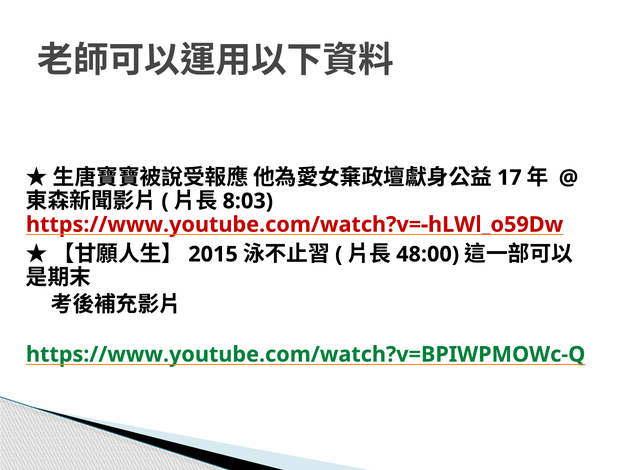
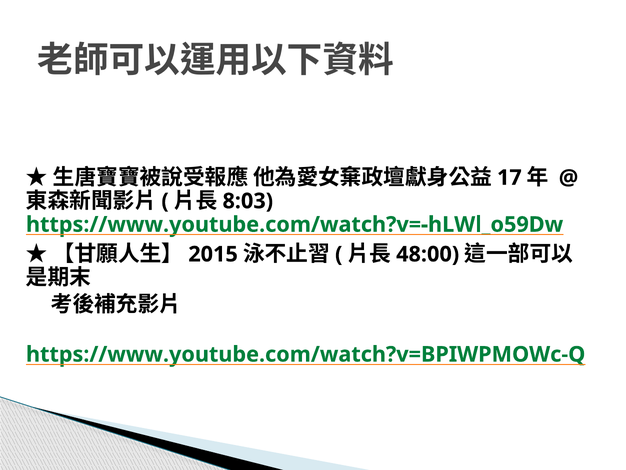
https://www.youtube.com/watch?v=-hLWl_o59Dw colour: red -> green
